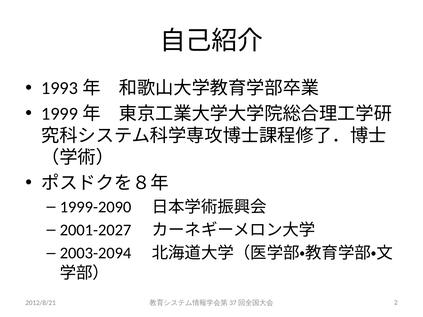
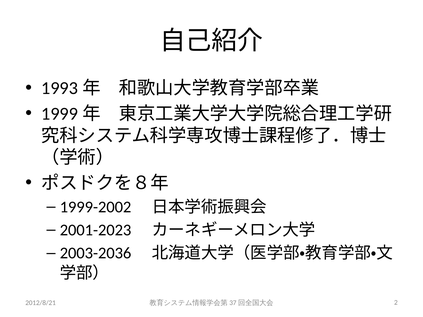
1999-2090: 1999-2090 -> 1999-2002
2001-2027: 2001-2027 -> 2001-2023
2003-2094: 2003-2094 -> 2003-2036
